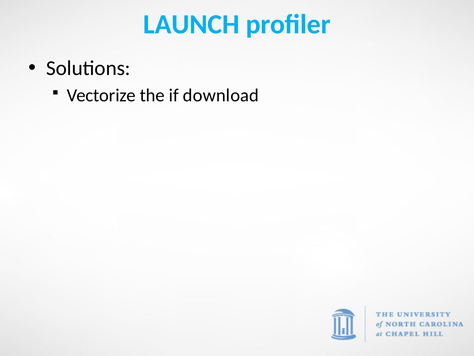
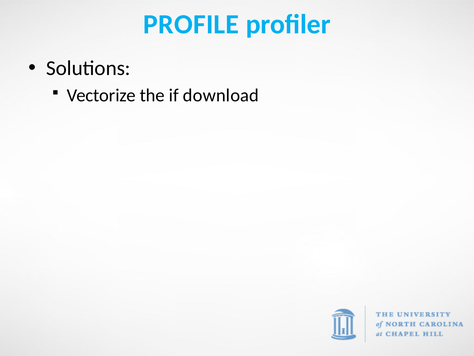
LAUNCH: LAUNCH -> PROFILE
